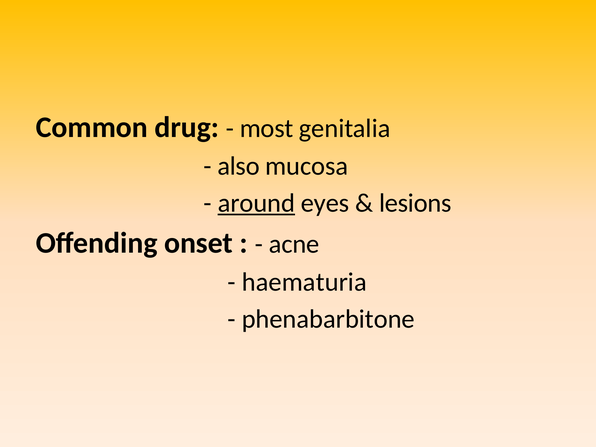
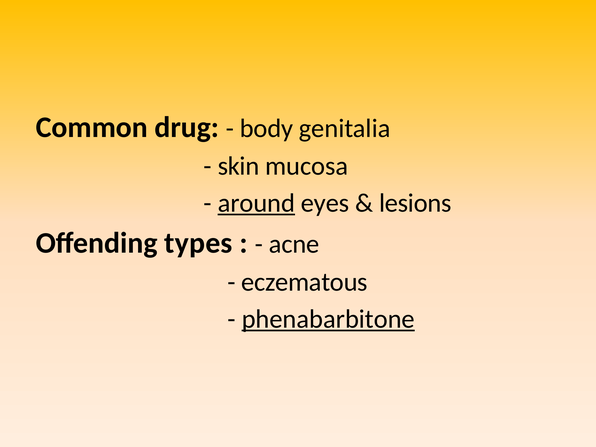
most: most -> body
also: also -> skin
onset: onset -> types
haematuria: haematuria -> eczematous
phenabarbitone underline: none -> present
